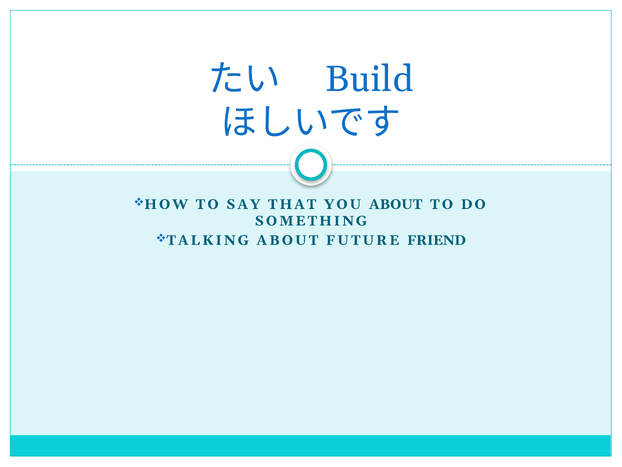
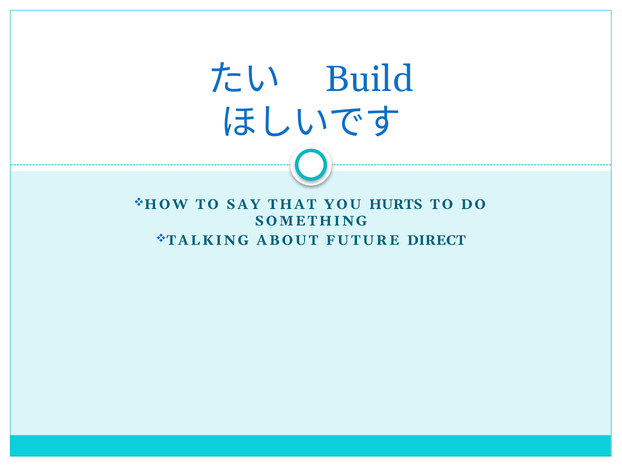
YOU ABOUT: ABOUT -> HURTS
FRIEND: FRIEND -> DIRECT
